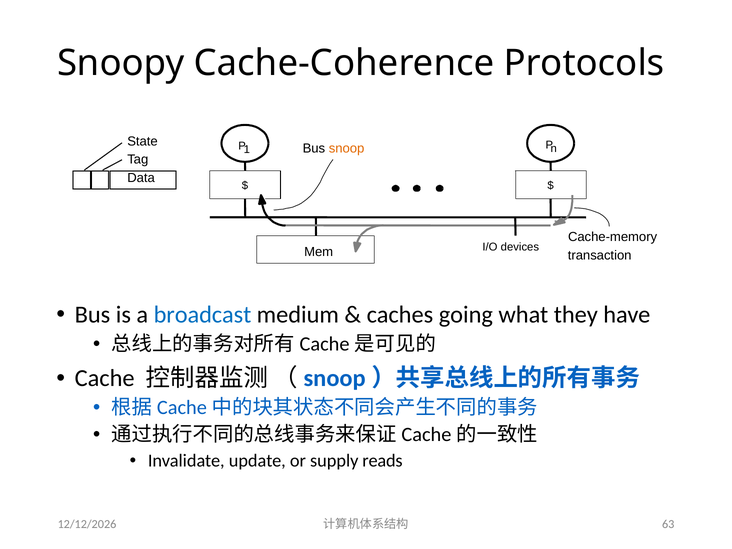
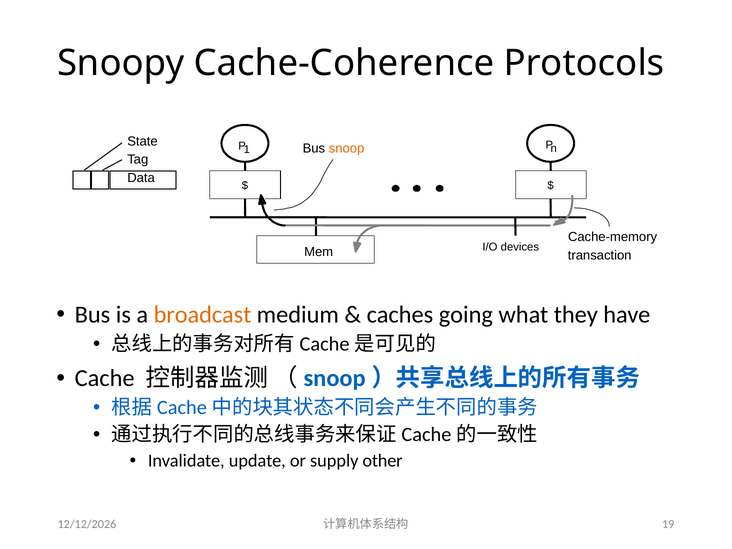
broadcast colour: blue -> orange
reads: reads -> other
63: 63 -> 19
